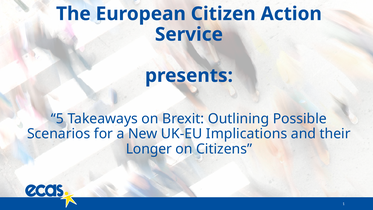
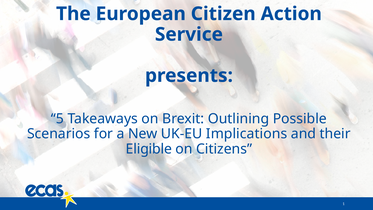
Longer: Longer -> Eligible
